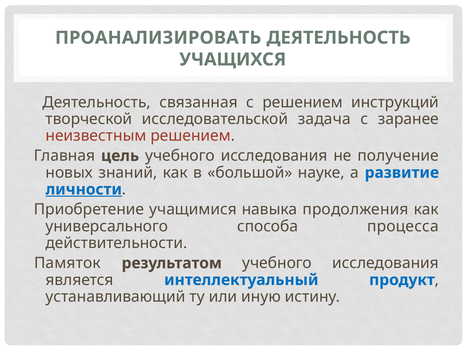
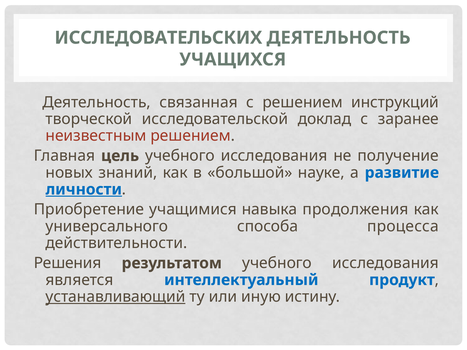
ПРОАНАЛИЗИРОВАТЬ: ПРОАНАЛИЗИРОВАТЬ -> ИССЛЕДОВАТЕЛЬСКИХ
задача: задача -> доклад
Памяток: Памяток -> Решения
устанавливающий underline: none -> present
